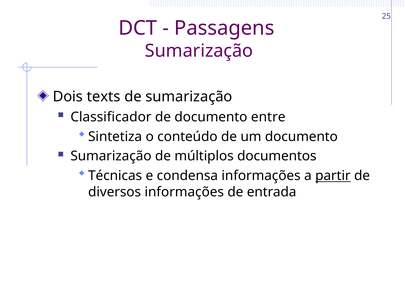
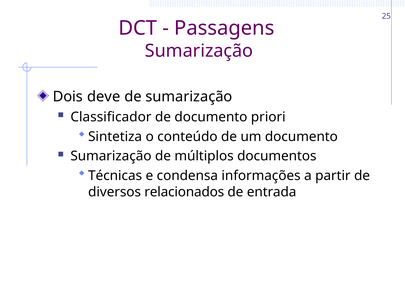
texts: texts -> deve
entre: entre -> priori
partir underline: present -> none
diversos informações: informações -> relacionados
